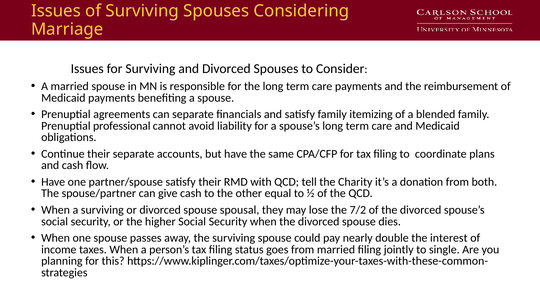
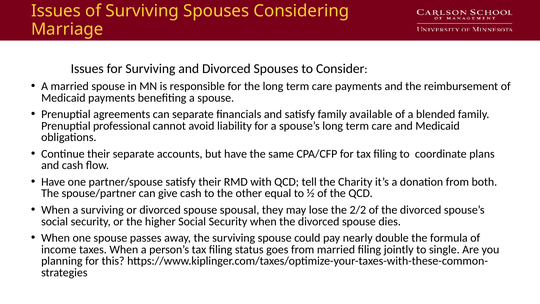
itemizing: itemizing -> available
7/2: 7/2 -> 2/2
interest: interest -> formula
